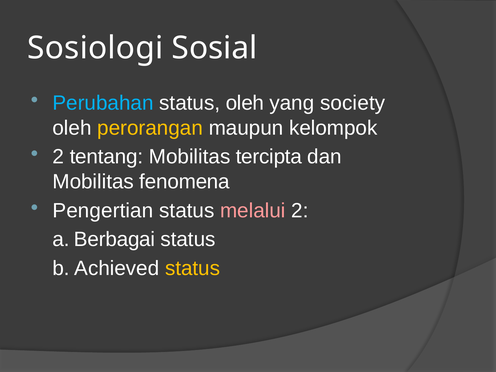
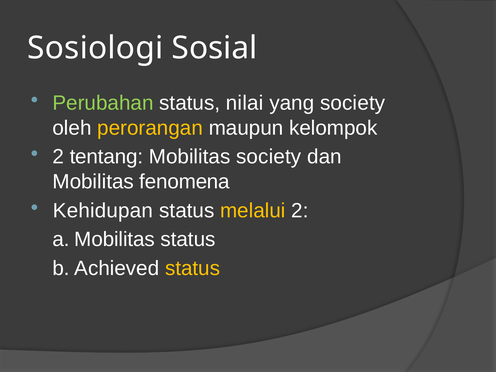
Perubahan colour: light blue -> light green
status oleh: oleh -> nilai
Mobilitas tercipta: tercipta -> society
Pengertian: Pengertian -> Kehidupan
melalui colour: pink -> yellow
a Berbagai: Berbagai -> Mobilitas
